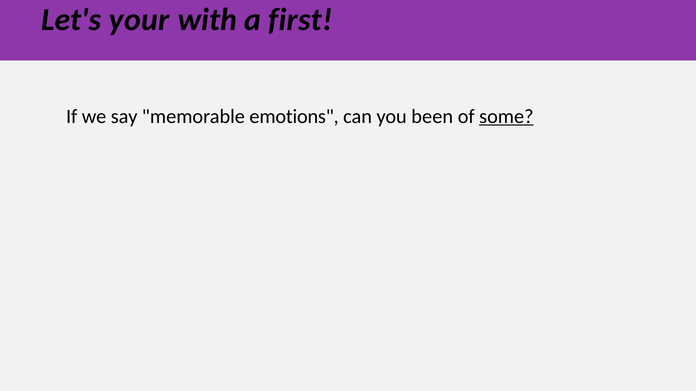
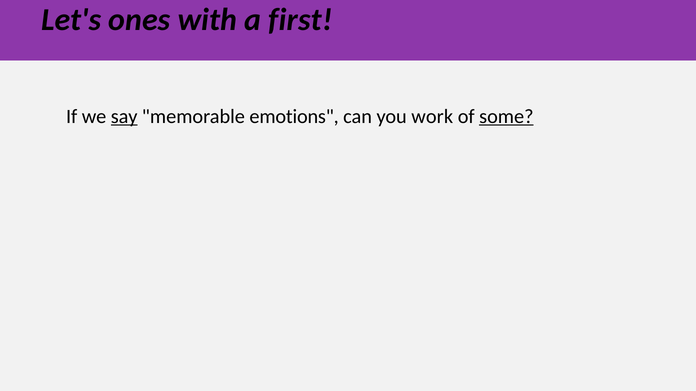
your: your -> ones
say underline: none -> present
been: been -> work
